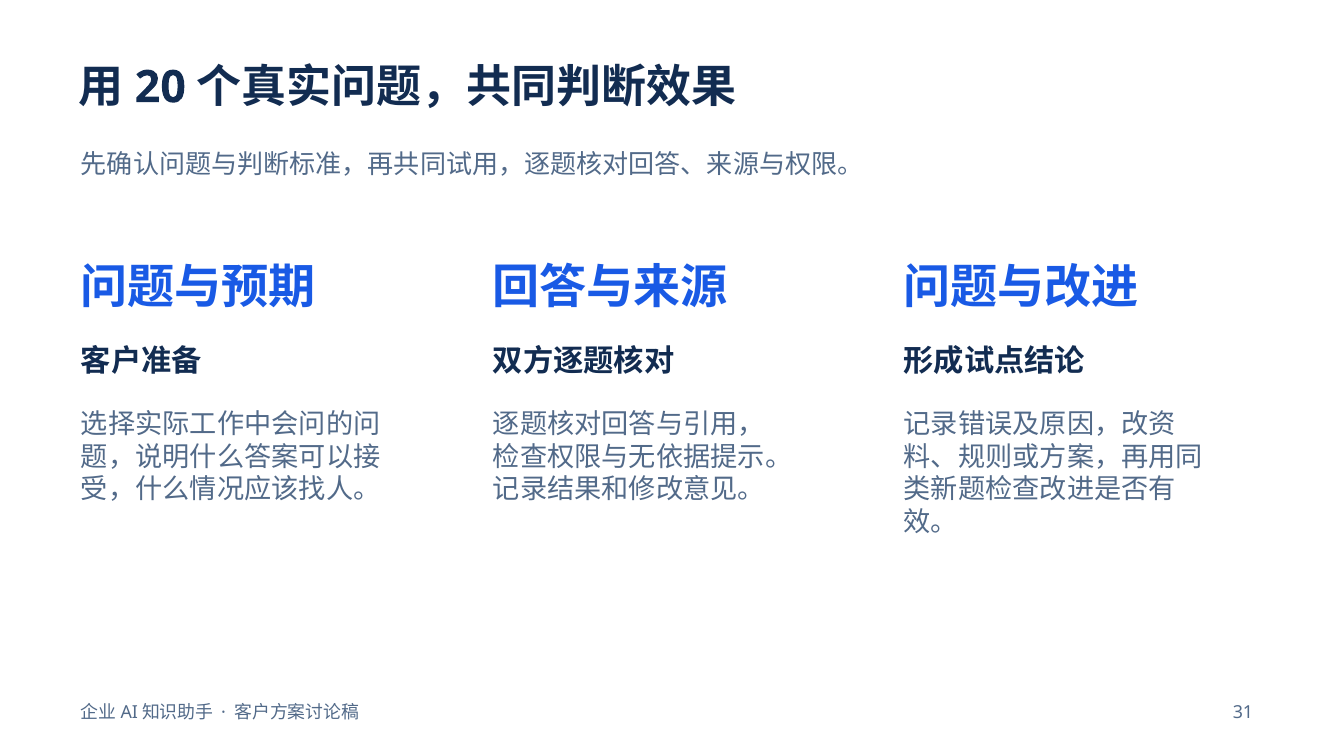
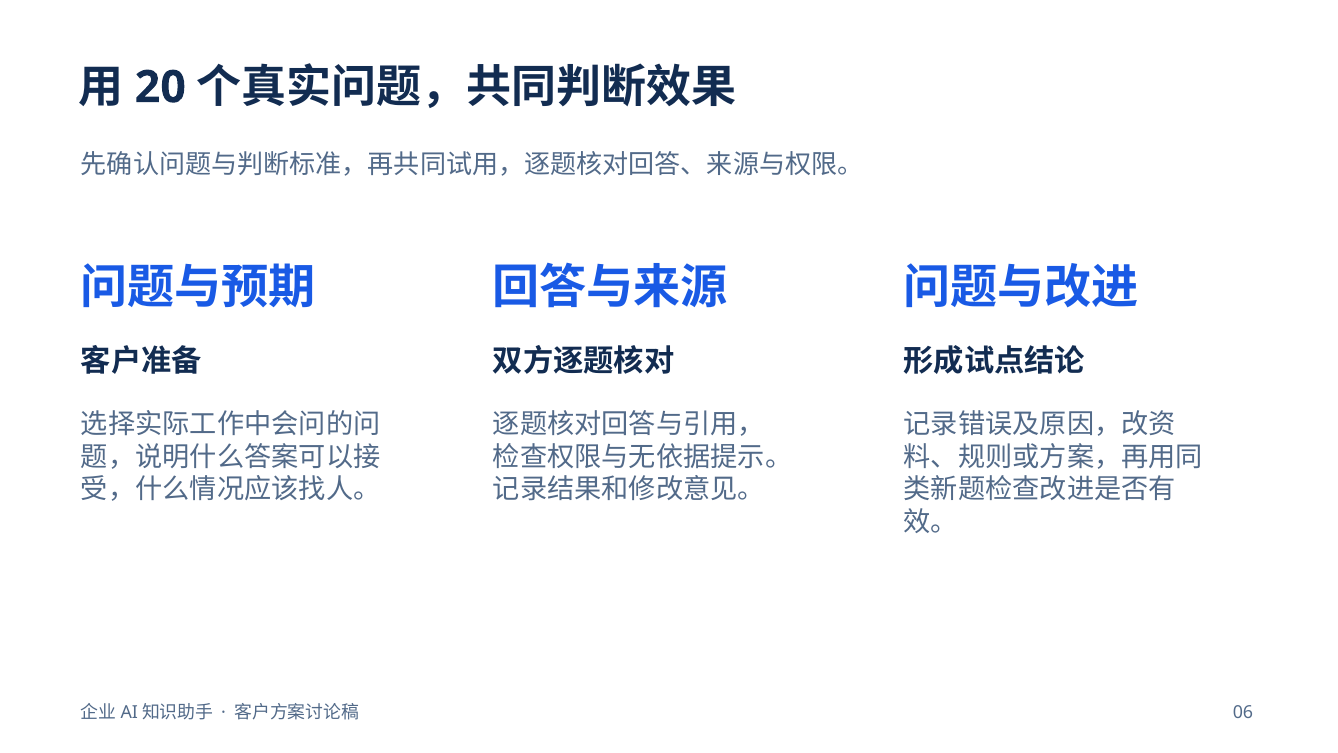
31: 31 -> 06
